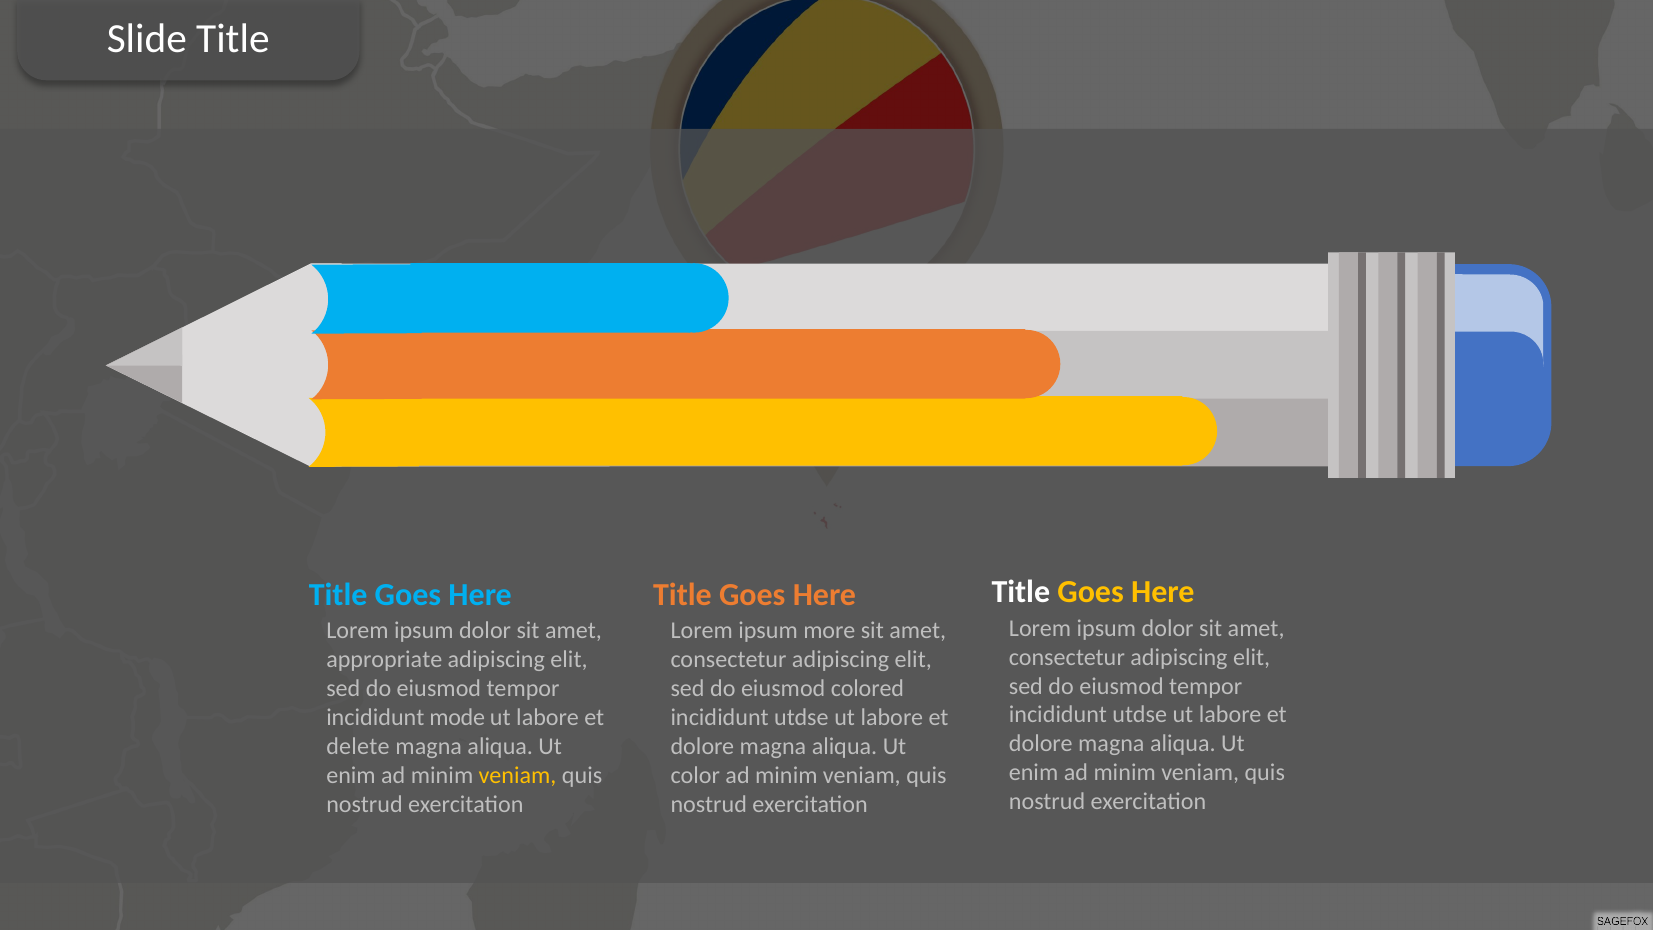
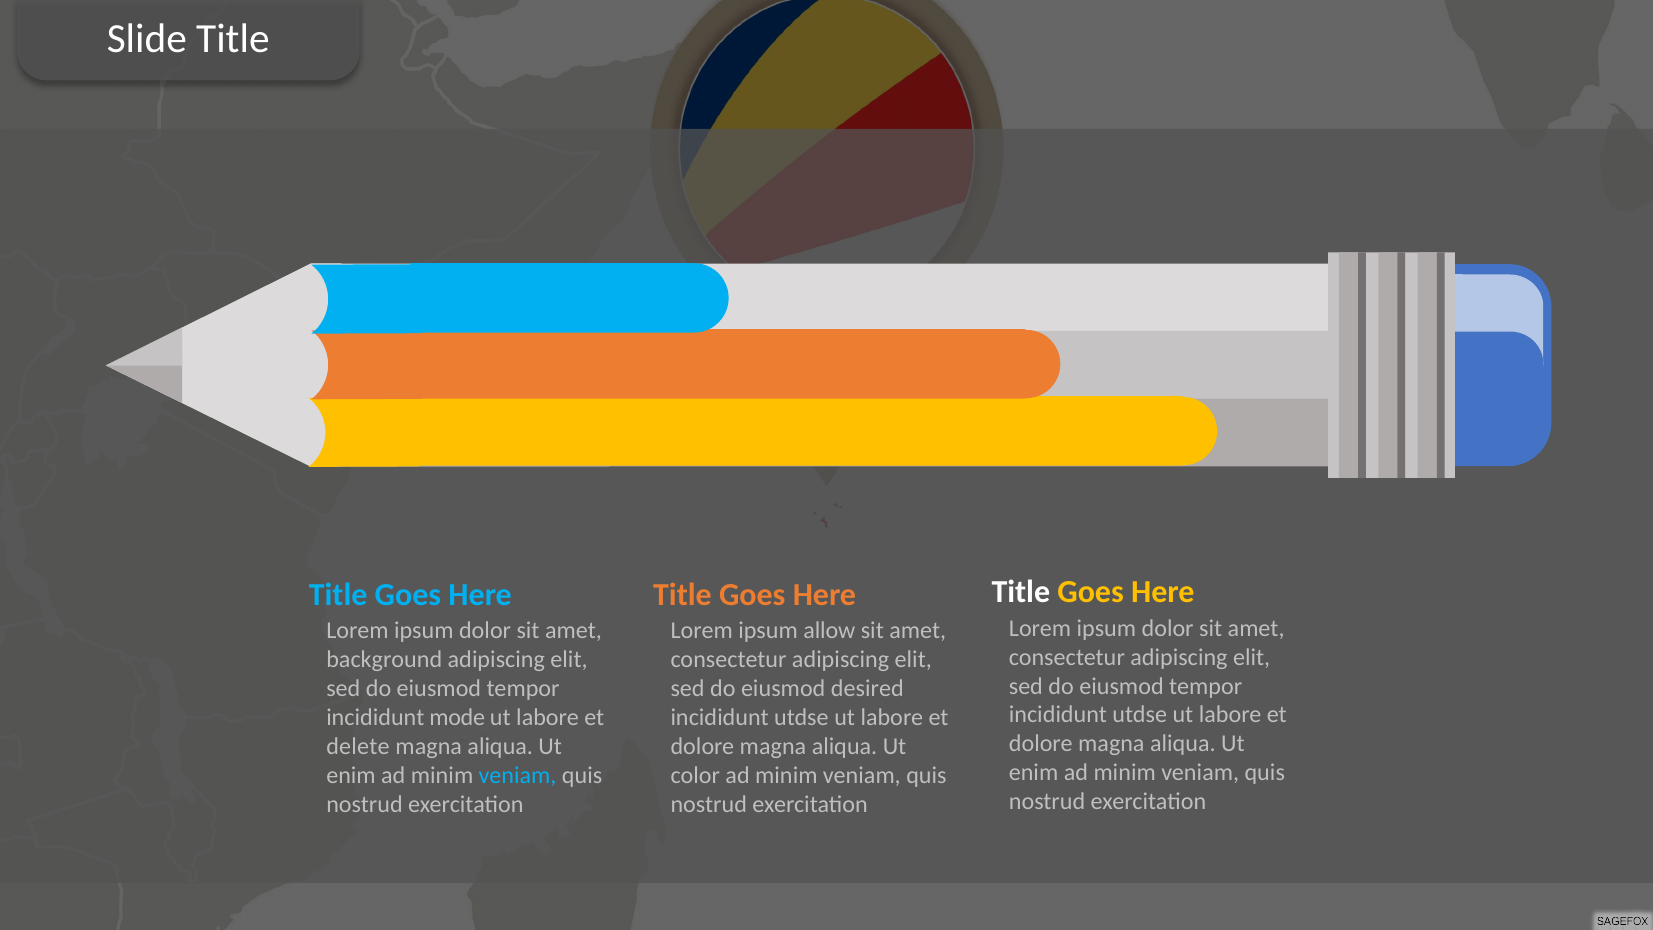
more: more -> allow
appropriate: appropriate -> background
colored: colored -> desired
veniam at (518, 776) colour: yellow -> light blue
